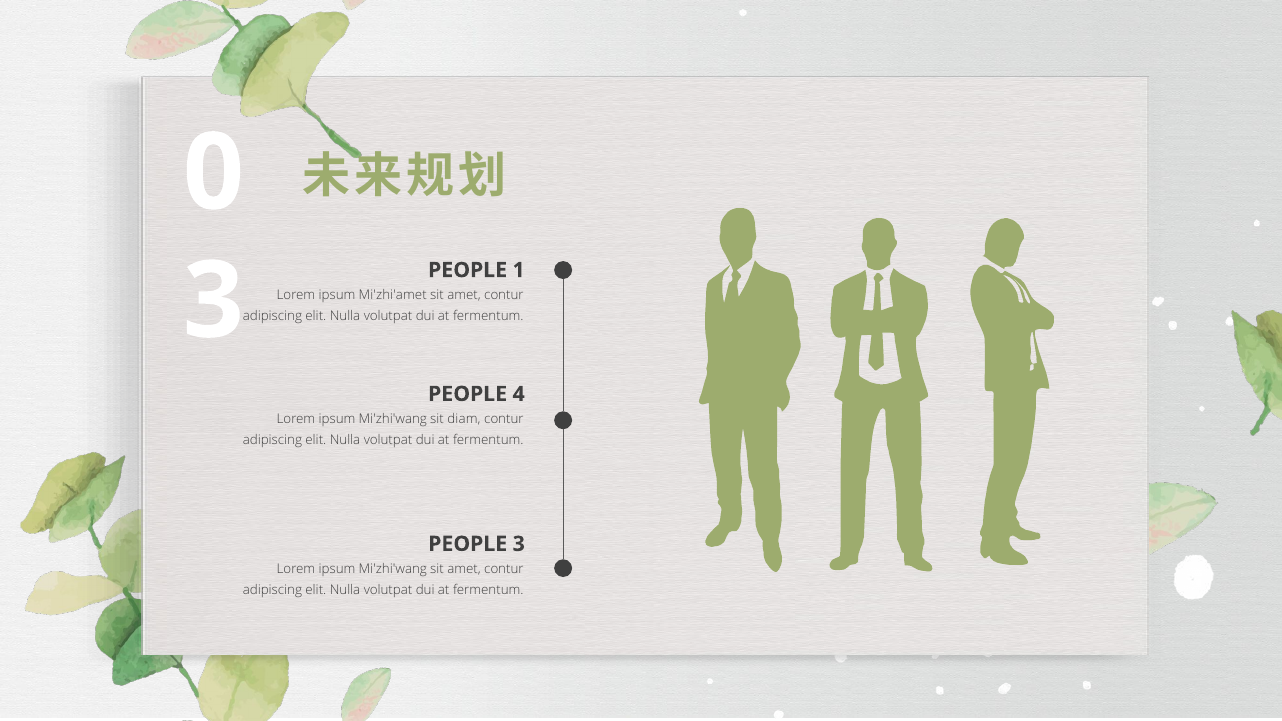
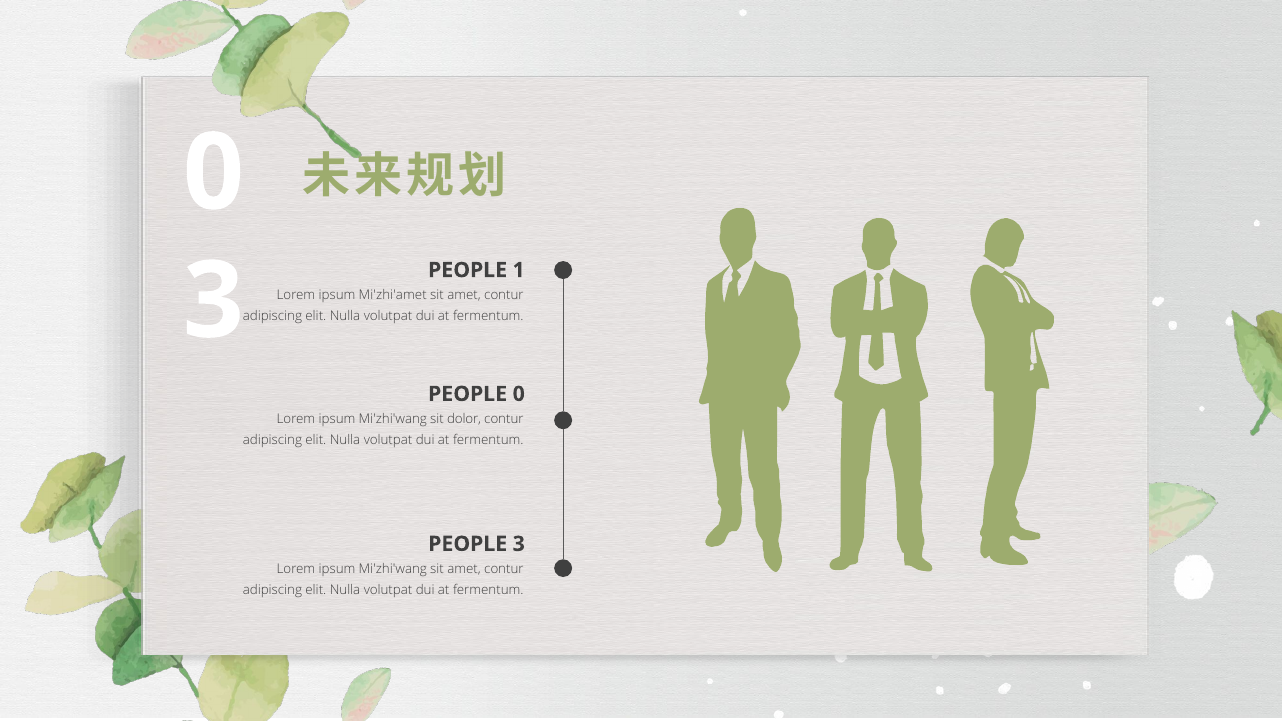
PEOPLE 4: 4 -> 0
diam: diam -> dolor
